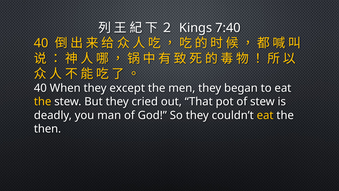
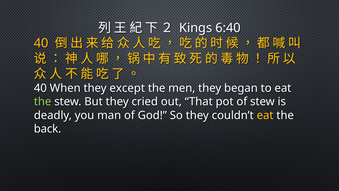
7:40: 7:40 -> 6:40
the at (43, 102) colour: yellow -> light green
then: then -> back
